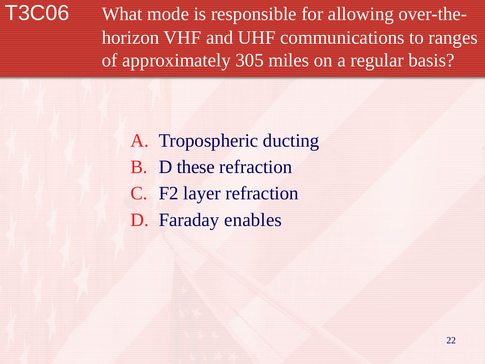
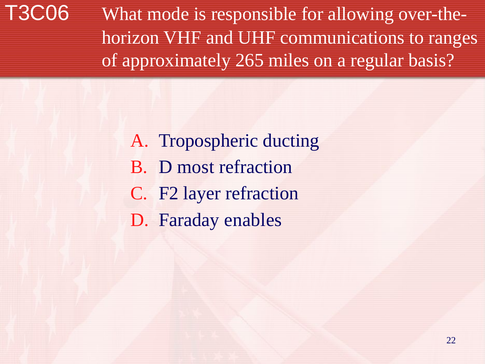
305: 305 -> 265
these: these -> most
